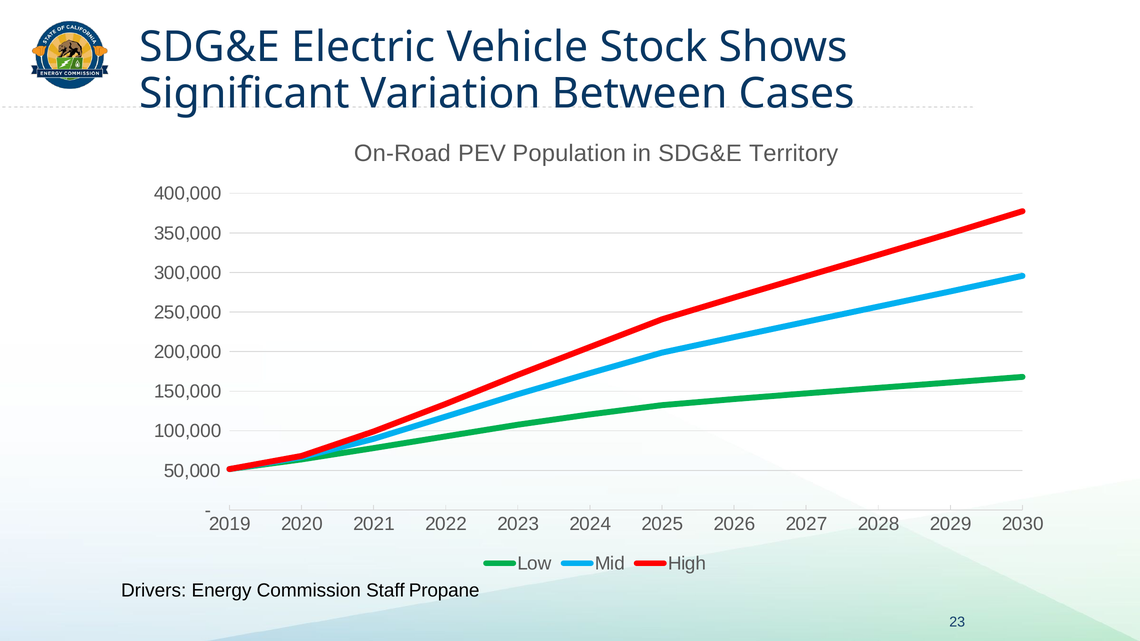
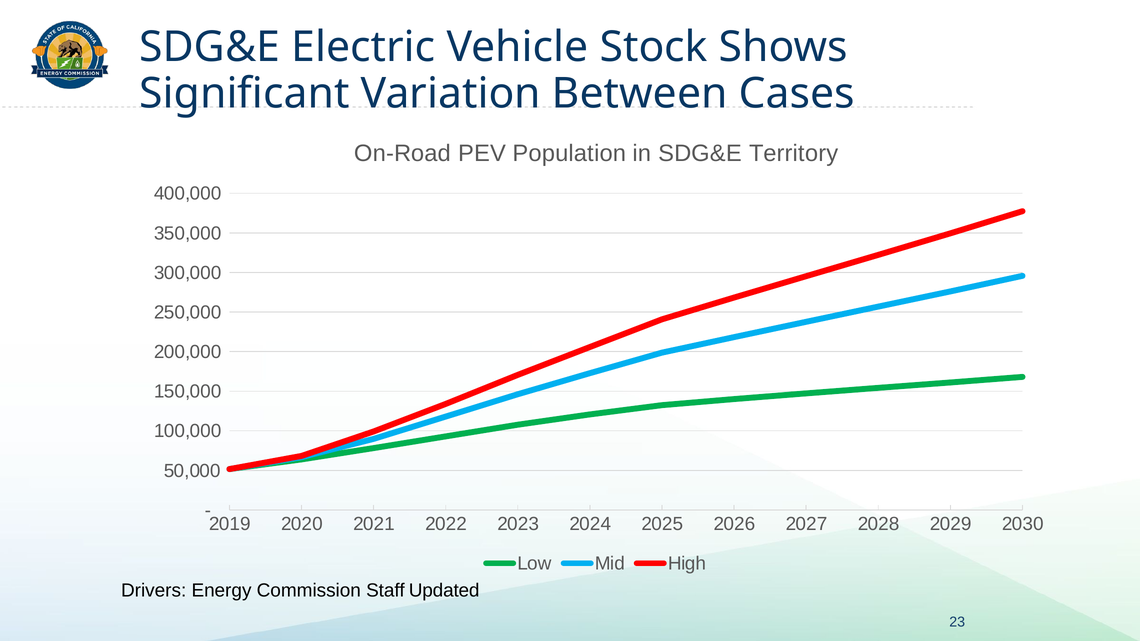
Propane: Propane -> Updated
